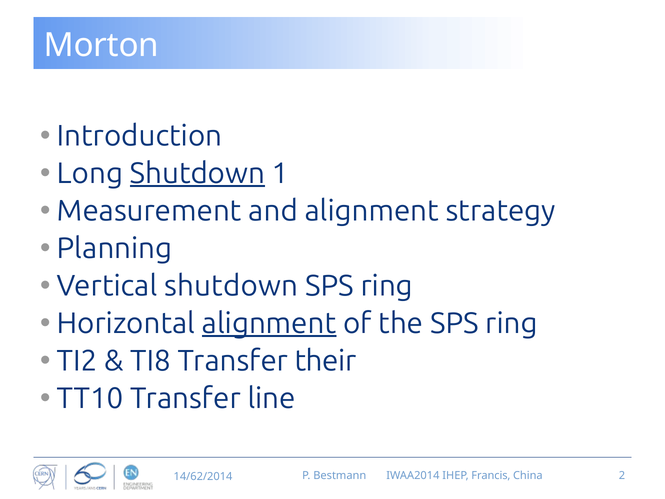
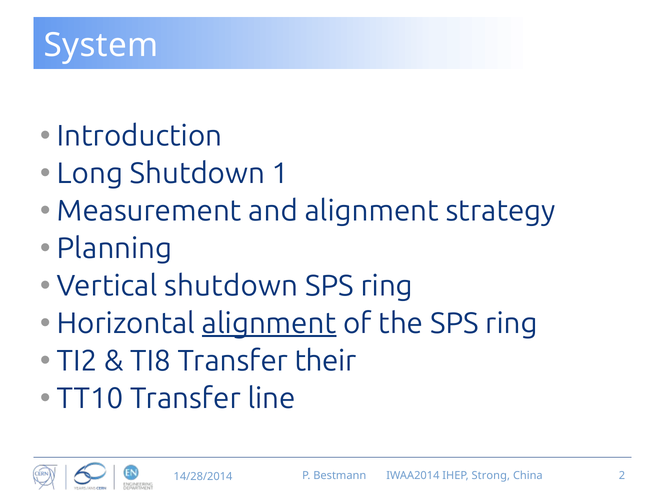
Morton: Morton -> System
Shutdown at (197, 173) underline: present -> none
Francis: Francis -> Strong
14/62/2014: 14/62/2014 -> 14/28/2014
